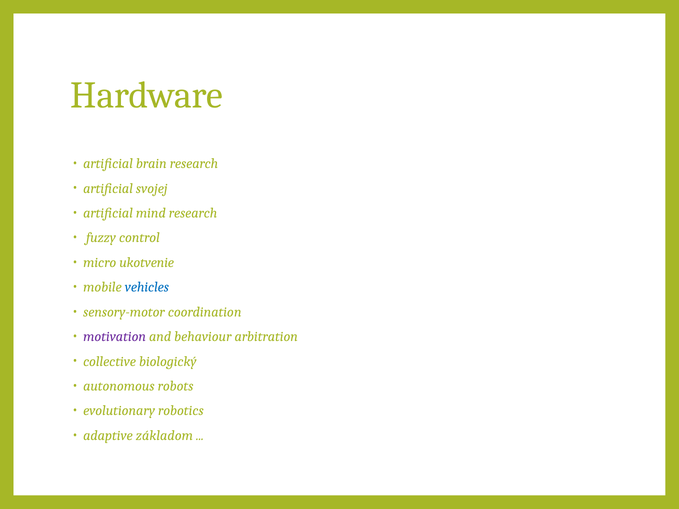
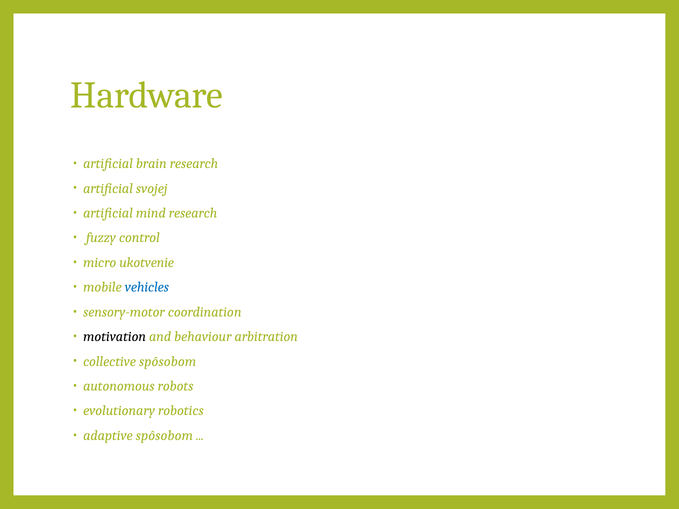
motivation colour: purple -> black
collective biologický: biologický -> spôsobom
adaptive základom: základom -> spôsobom
